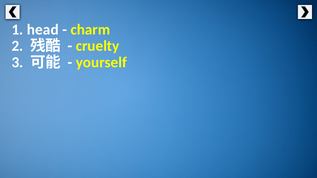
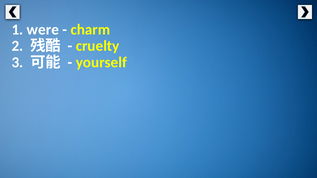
head: head -> were
